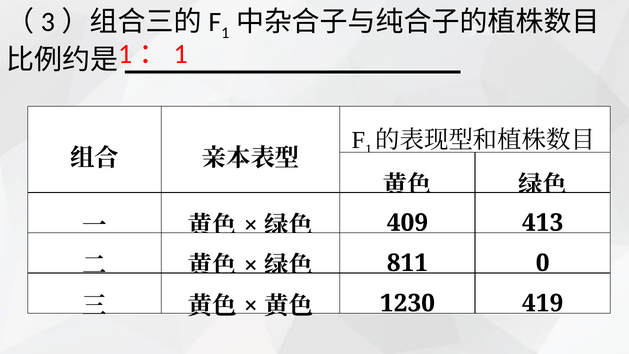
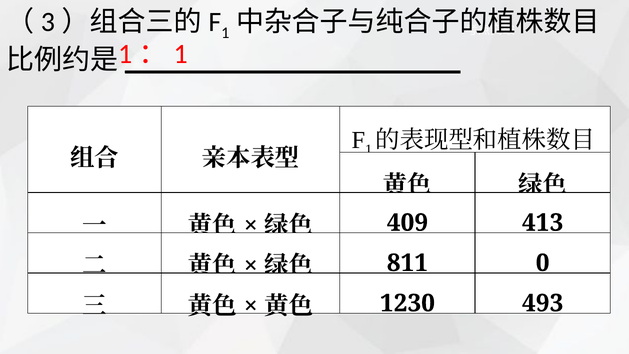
419: 419 -> 493
